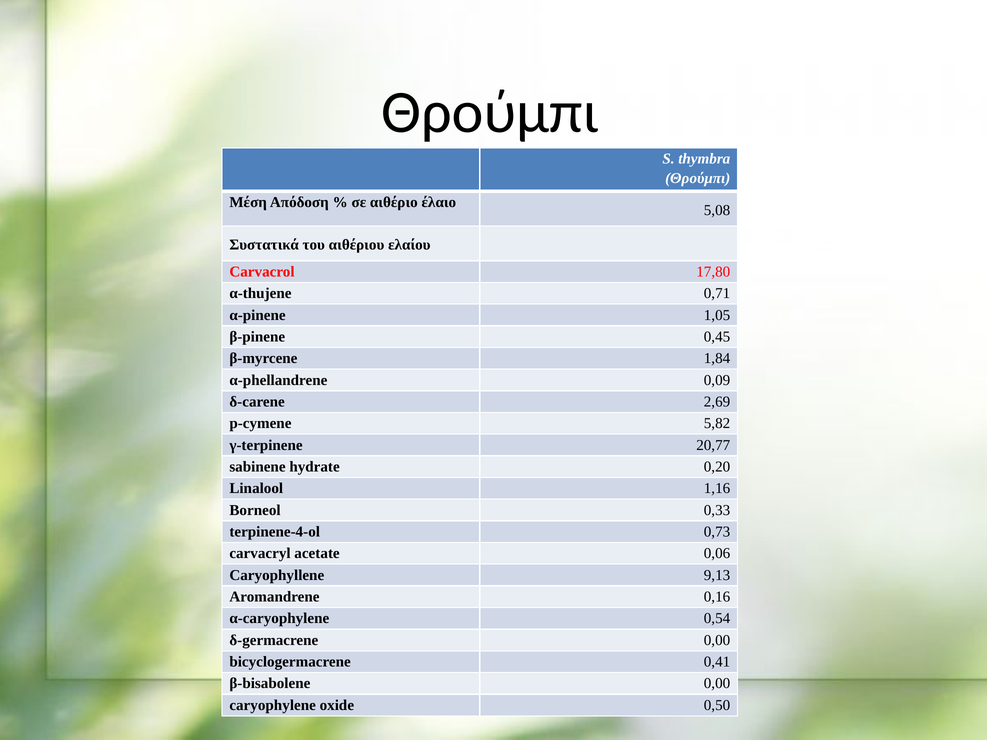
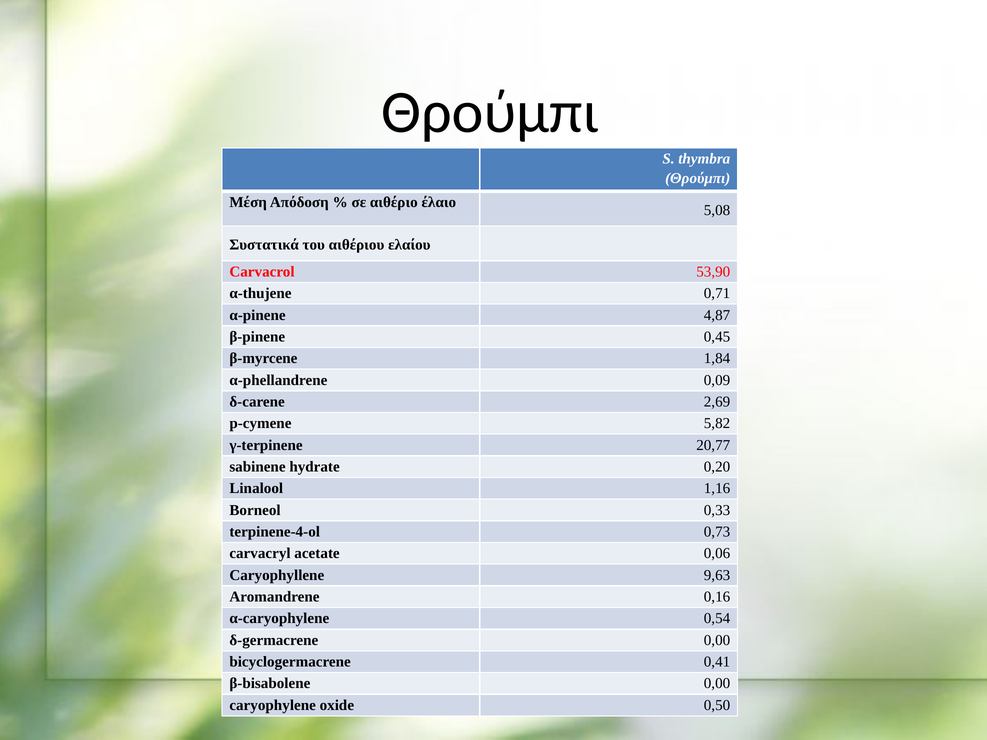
17,80: 17,80 -> 53,90
1,05: 1,05 -> 4,87
9,13: 9,13 -> 9,63
